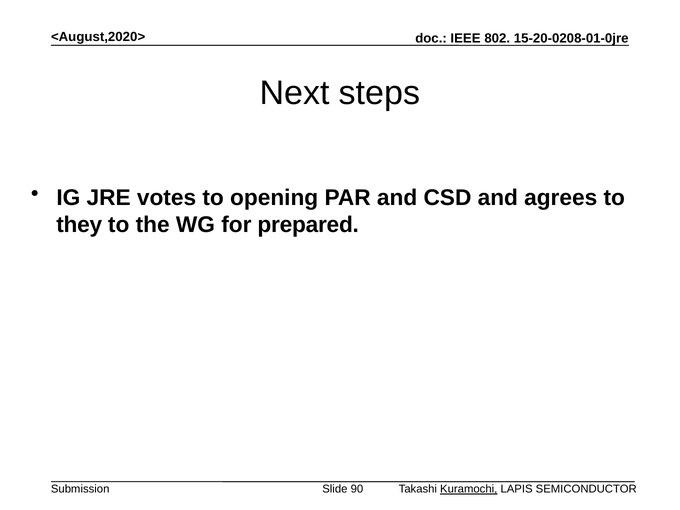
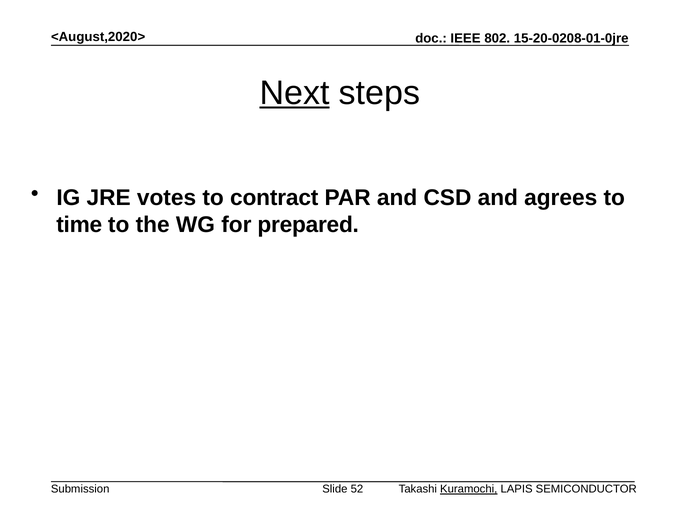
Next underline: none -> present
opening: opening -> contract
they: they -> time
90: 90 -> 52
